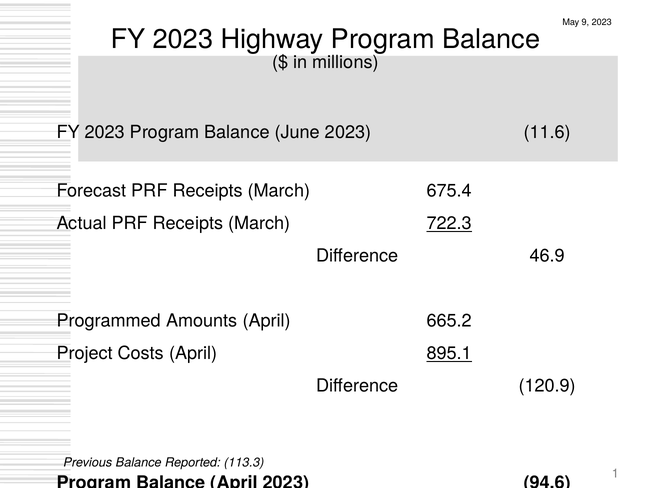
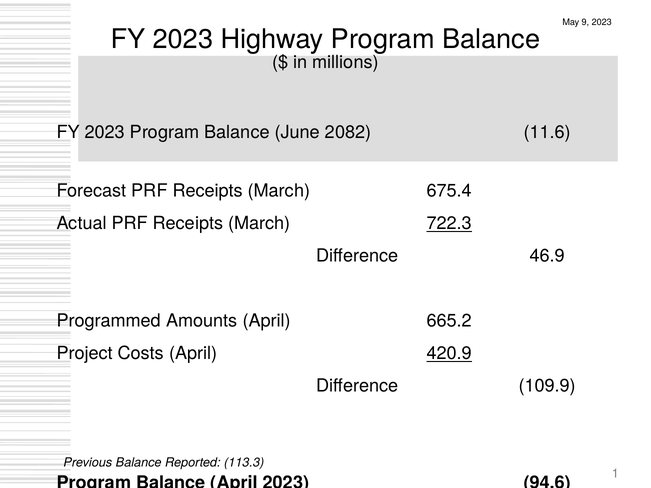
June 2023: 2023 -> 2082
895.1: 895.1 -> 420.9
120.9: 120.9 -> 109.9
